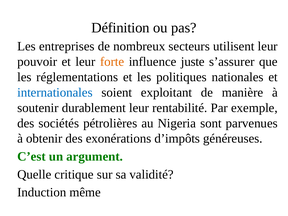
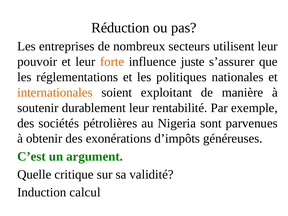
Définition: Définition -> Réduction
internationales colour: blue -> orange
même: même -> calcul
